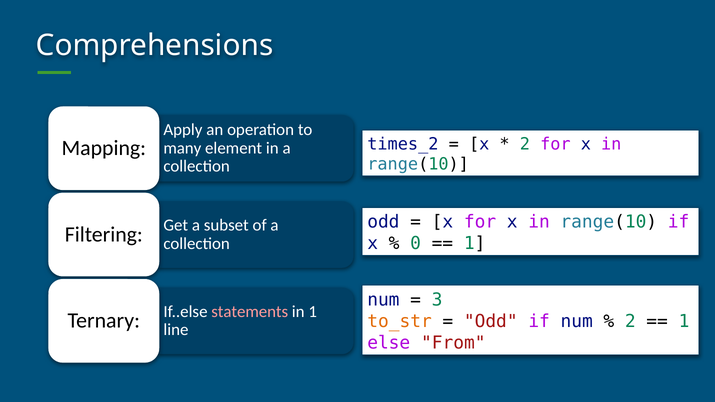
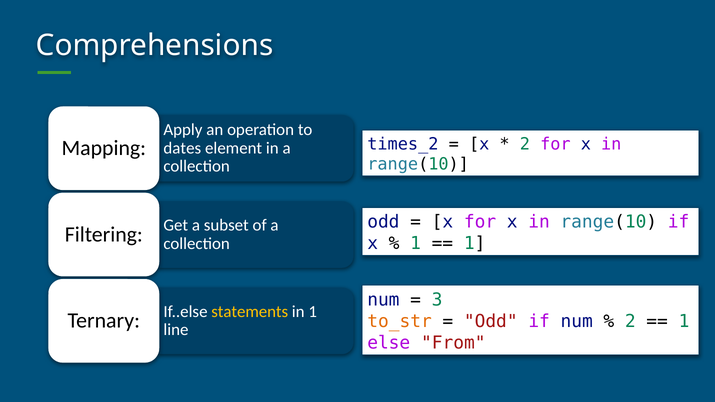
many: many -> dates
0 at (416, 244): 0 -> 1
statements colour: pink -> yellow
